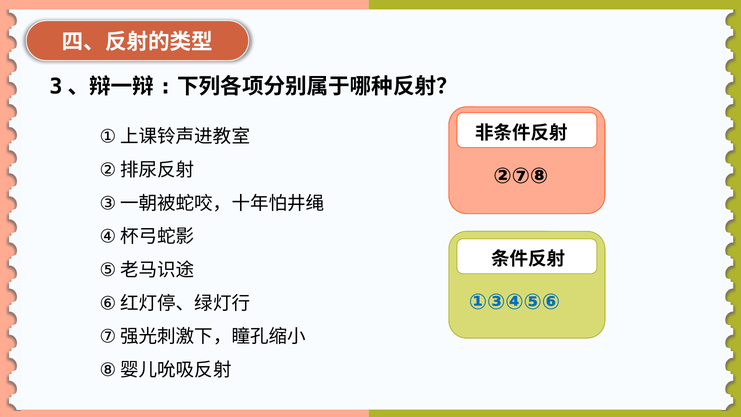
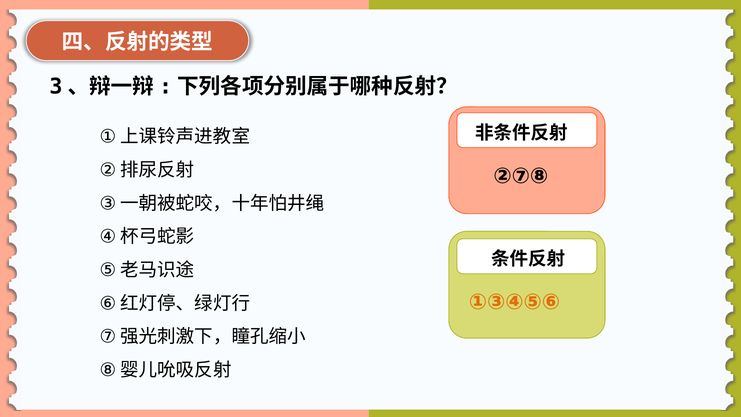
①③④⑤⑥ colour: blue -> orange
